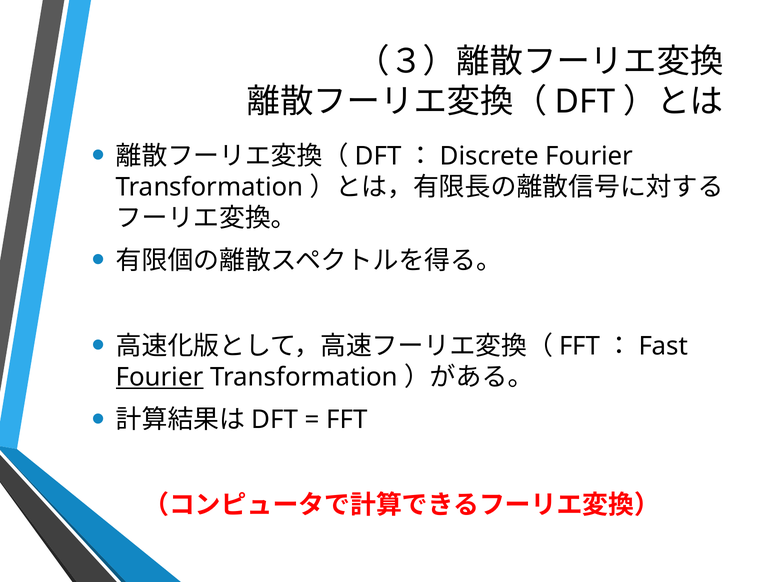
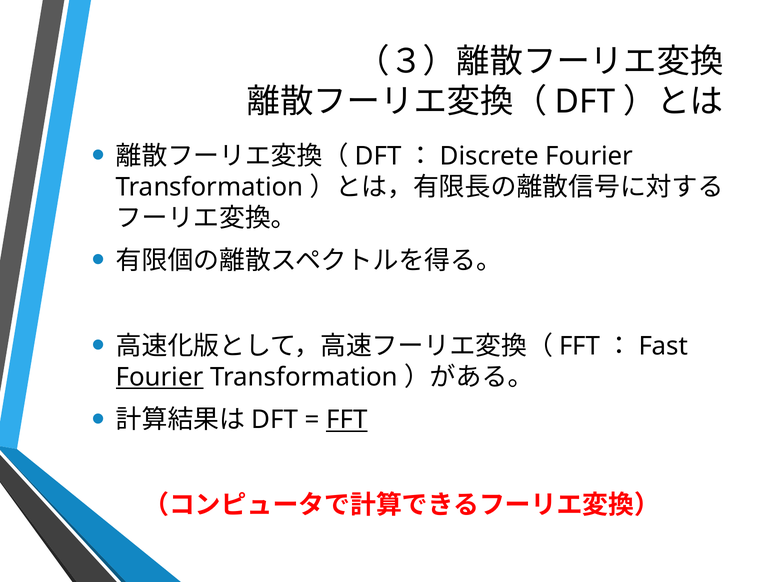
FFT at (347, 420) underline: none -> present
